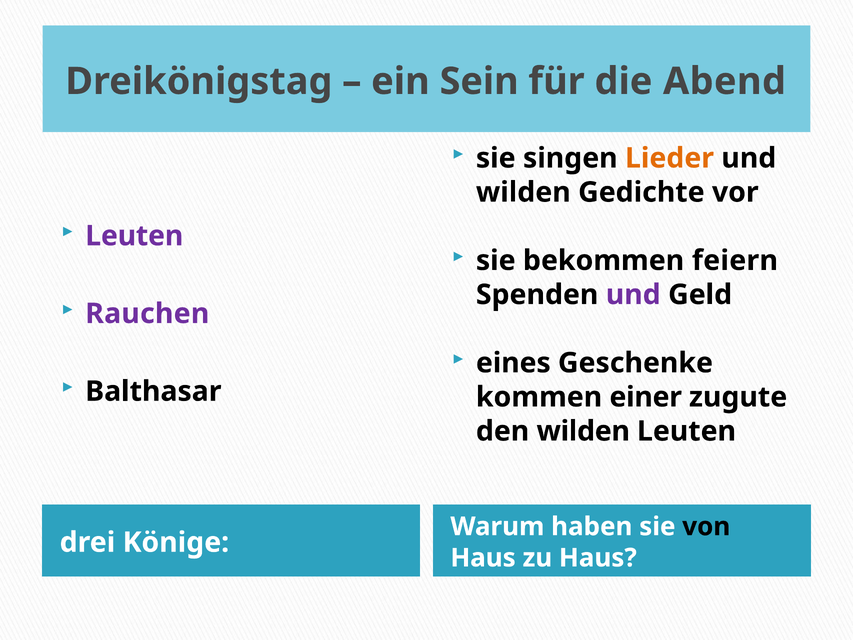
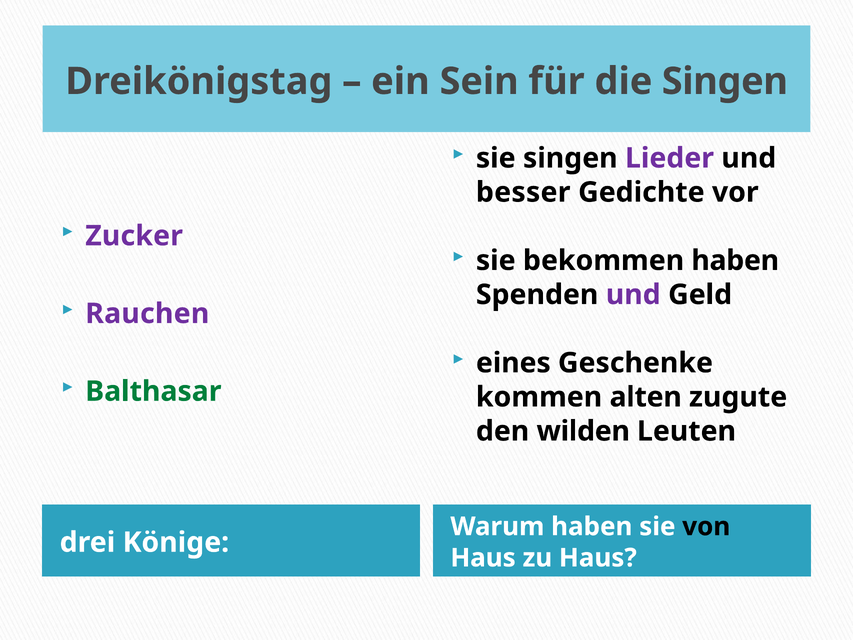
die Abend: Abend -> Singen
Lieder colour: orange -> purple
wilden at (523, 192): wilden -> besser
Leuten at (134, 236): Leuten -> Zucker
bekommen feiern: feiern -> haben
Balthasar colour: black -> green
einer: einer -> alten
